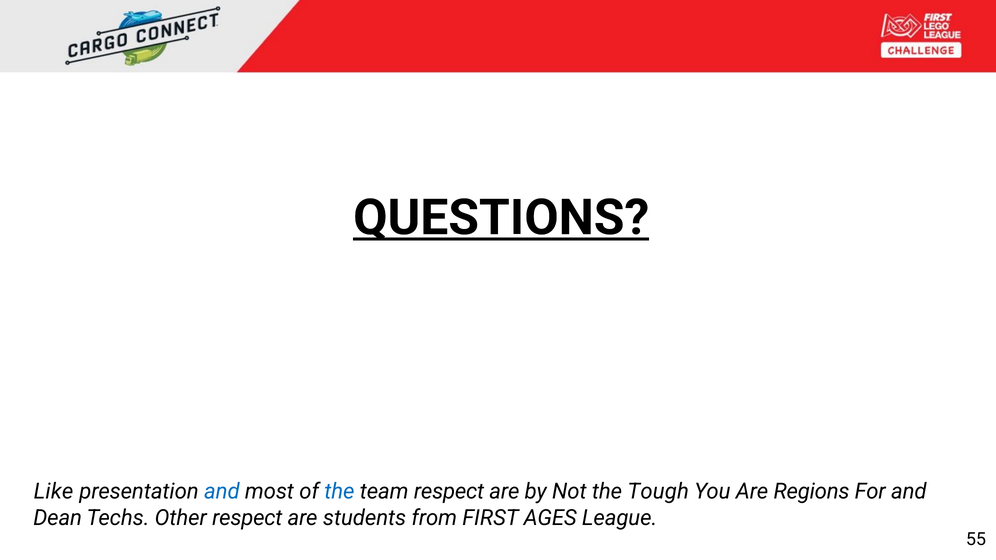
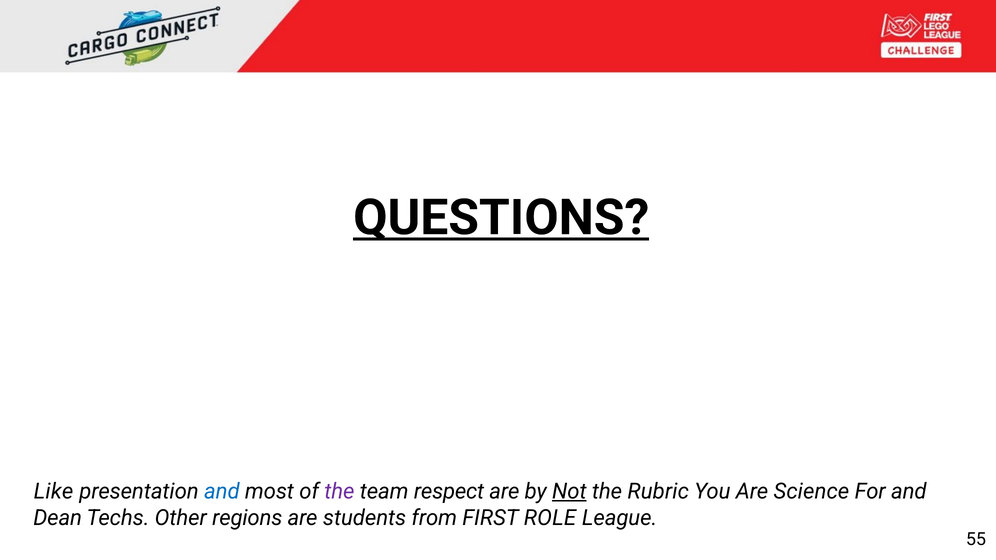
the at (339, 492) colour: blue -> purple
Not underline: none -> present
Tough: Tough -> Rubric
Regions: Regions -> Science
Other respect: respect -> regions
AGES: AGES -> ROLE
